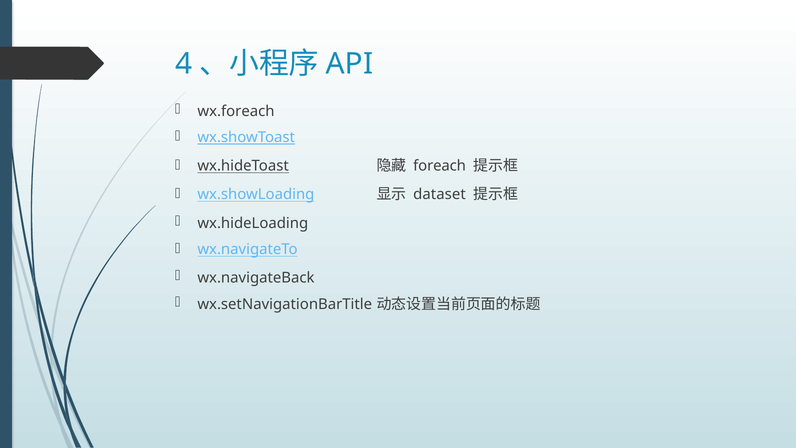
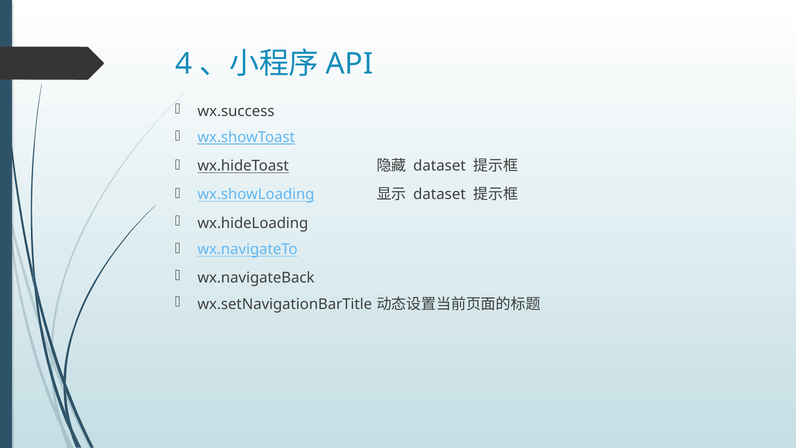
wx.foreach: wx.foreach -> wx.success
foreach at (440, 166): foreach -> dataset
